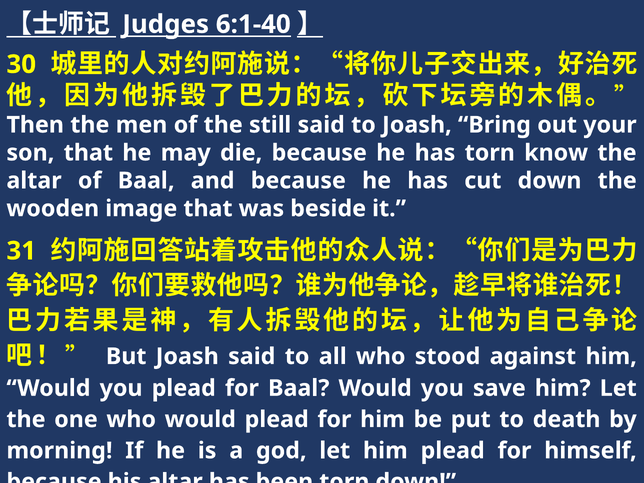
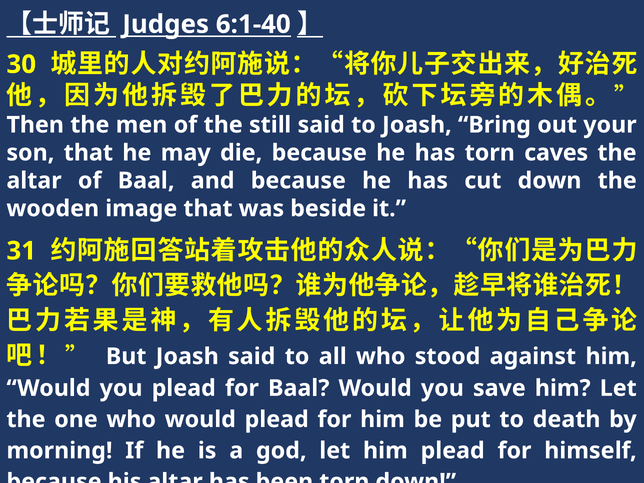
know: know -> caves
